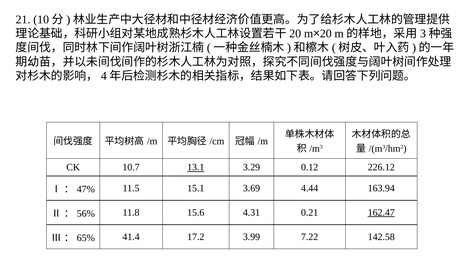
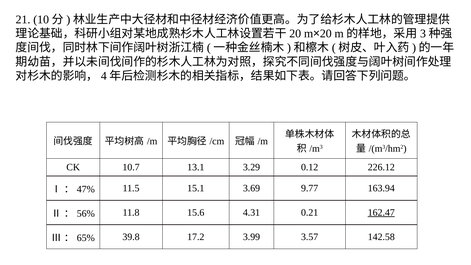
13.1 underline: present -> none
4.44: 4.44 -> 9.77
41.4: 41.4 -> 39.8
7.22: 7.22 -> 3.57
